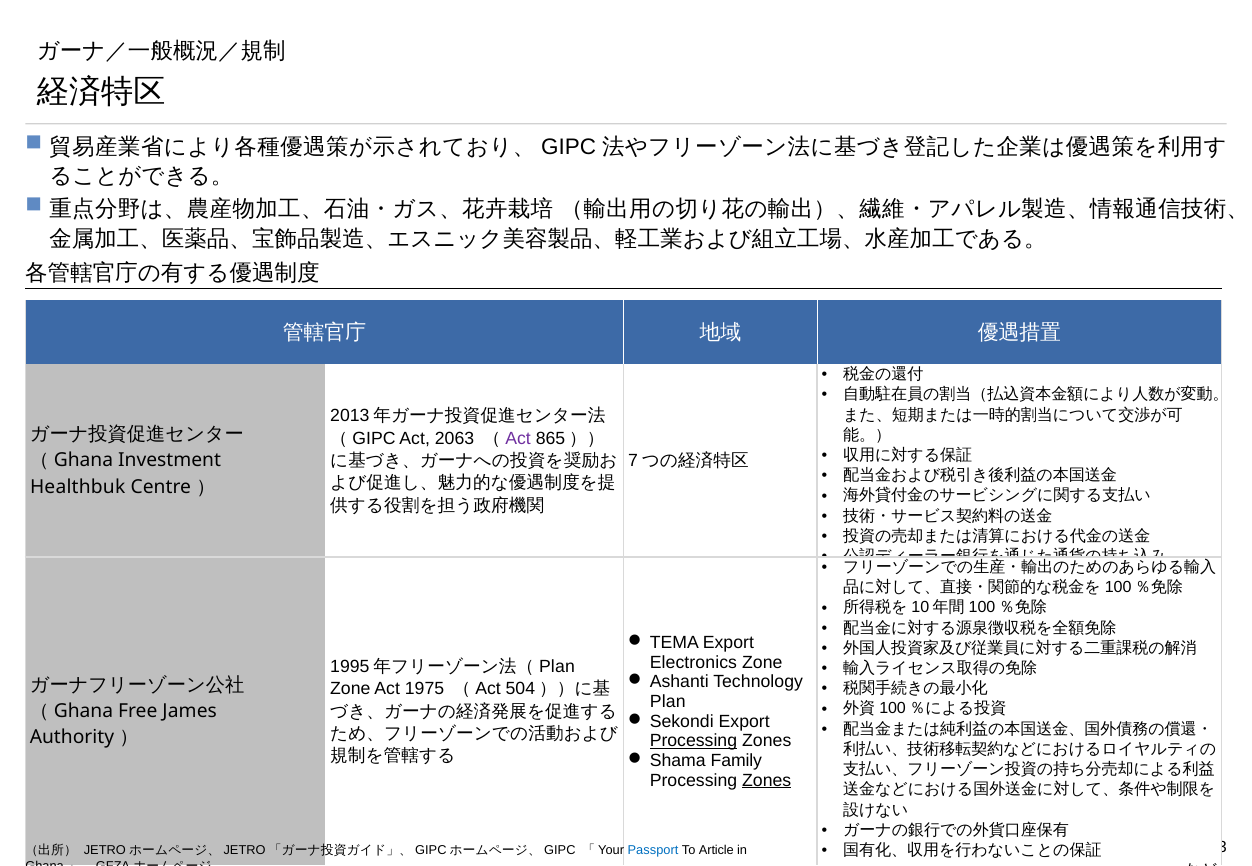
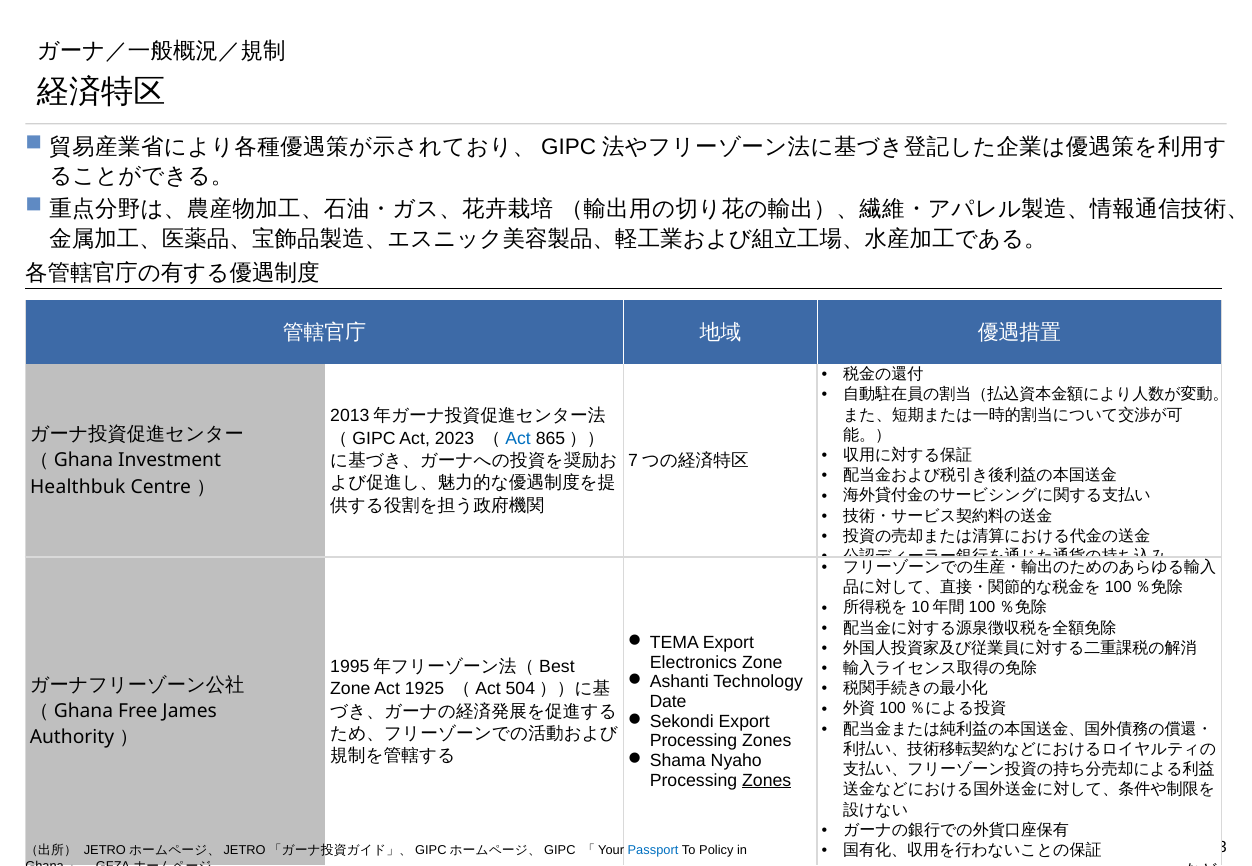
2063: 2063 -> 2023
Act at (518, 439) colour: purple -> blue
Plan at (557, 667): Plan -> Best
1975: 1975 -> 1925
Plan at (668, 702): Plan -> Date
Processing at (693, 742) underline: present -> none
Family: Family -> Nyaho
Article: Article -> Policy
